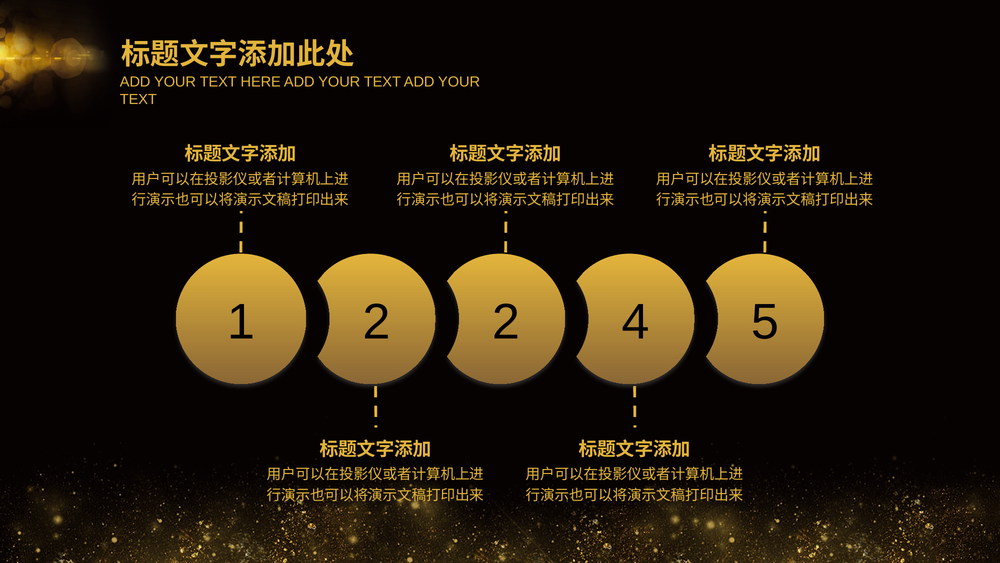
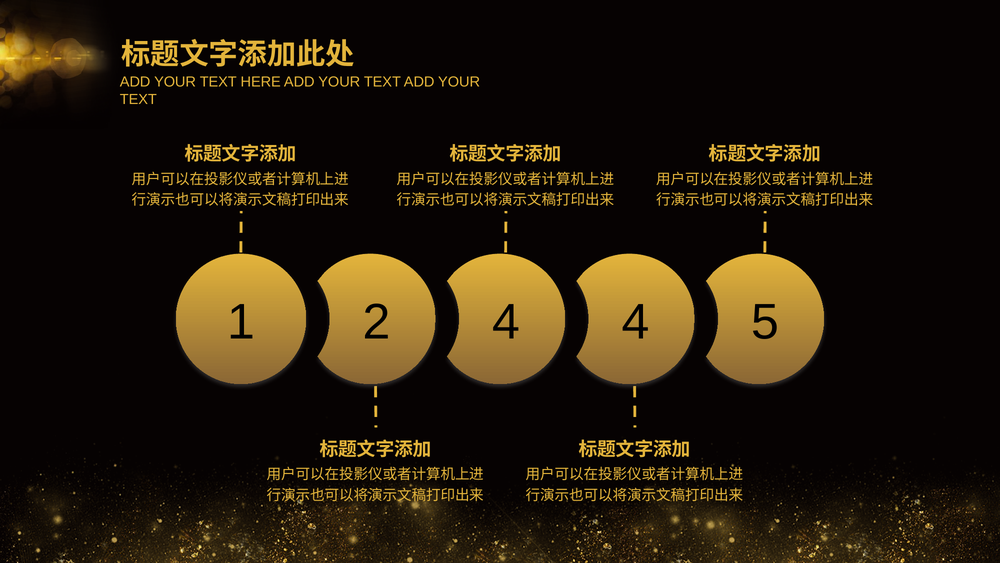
2 2: 2 -> 4
